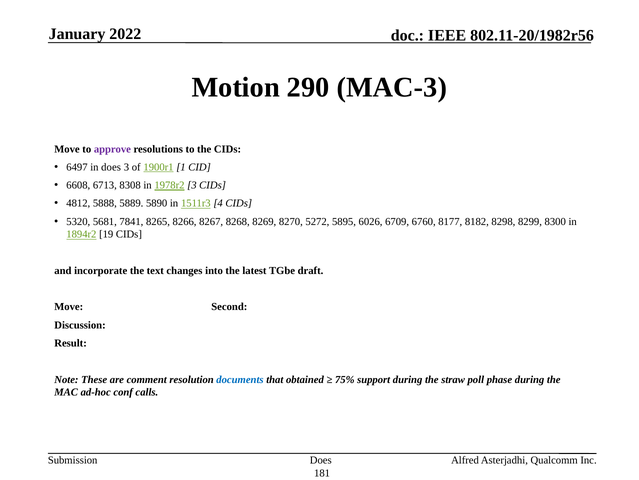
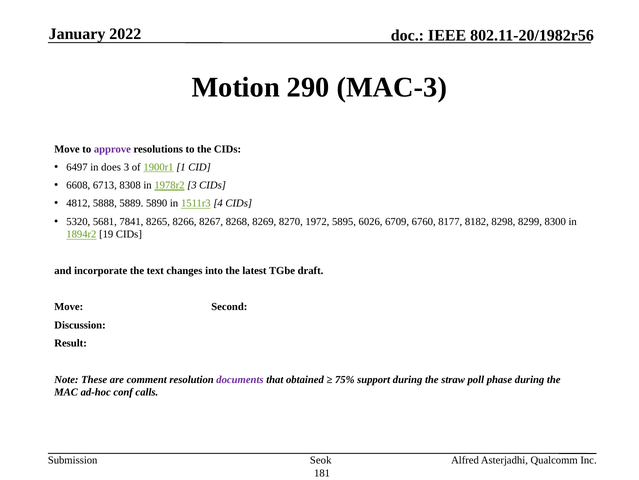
5272: 5272 -> 1972
documents colour: blue -> purple
Does at (321, 460): Does -> Seok
